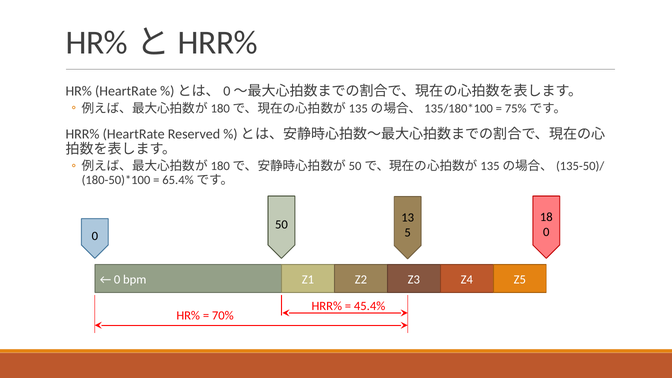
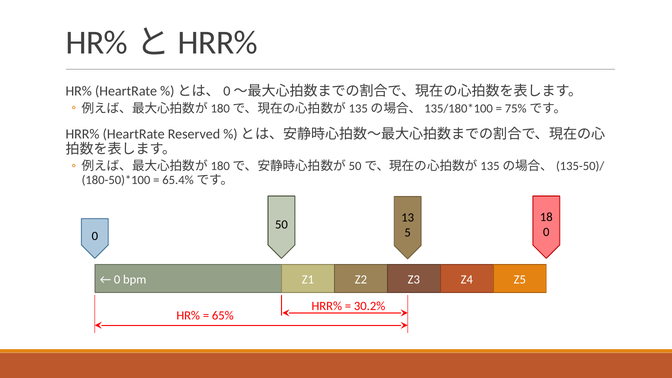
45.4%: 45.4% -> 30.2%
70%: 70% -> 65%
